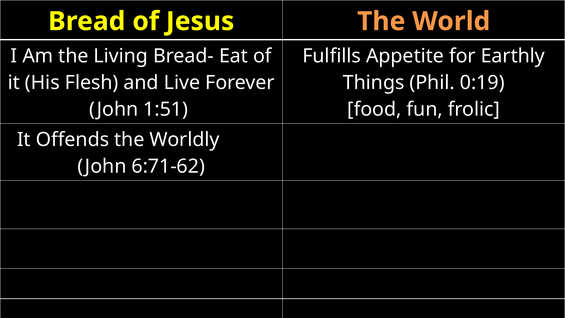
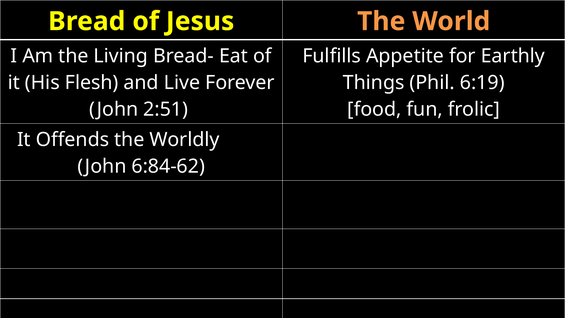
0:19: 0:19 -> 6:19
1:51: 1:51 -> 2:51
6:71-62: 6:71-62 -> 6:84-62
